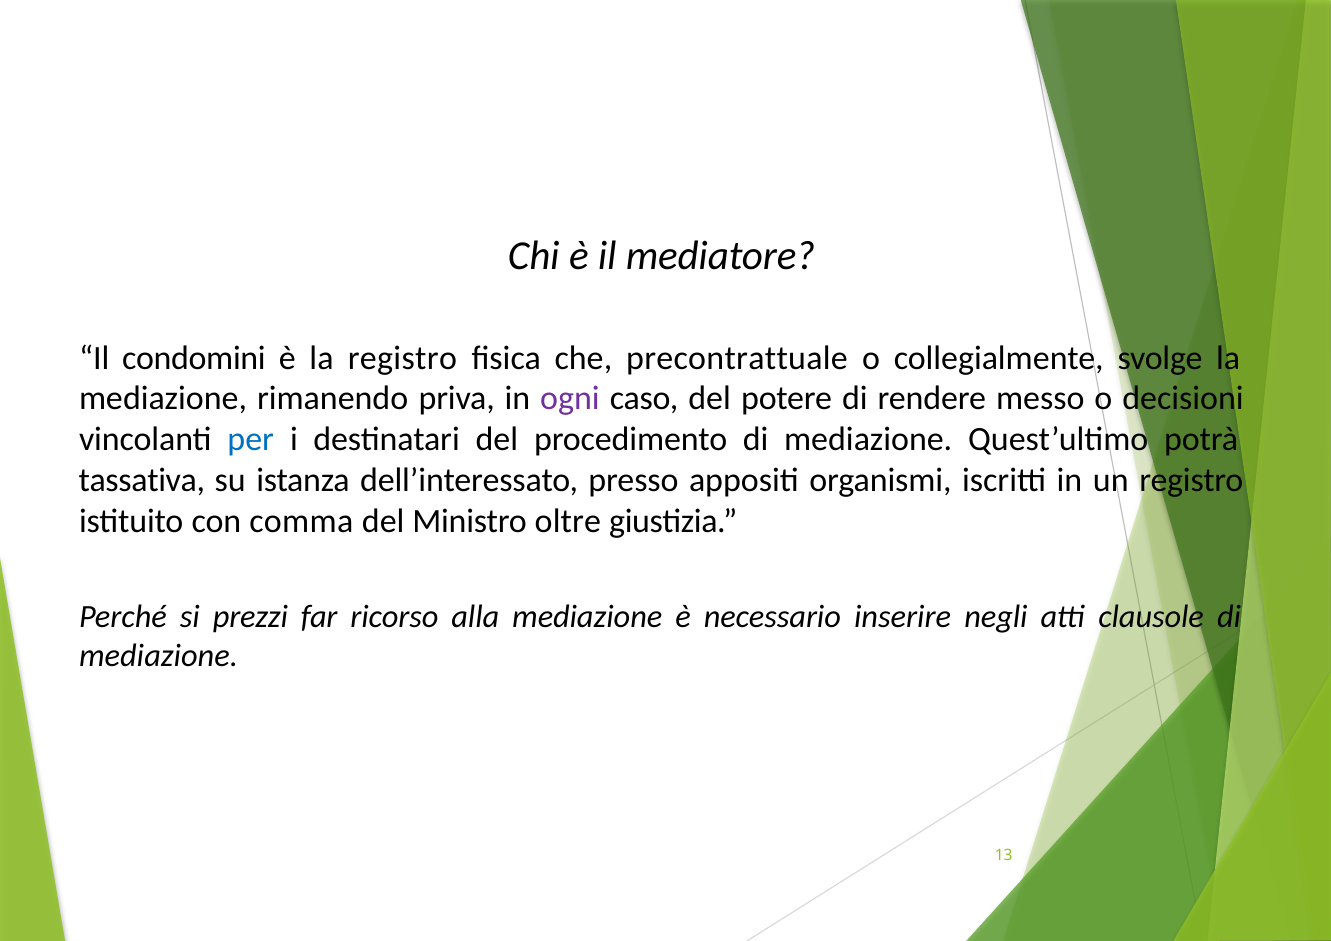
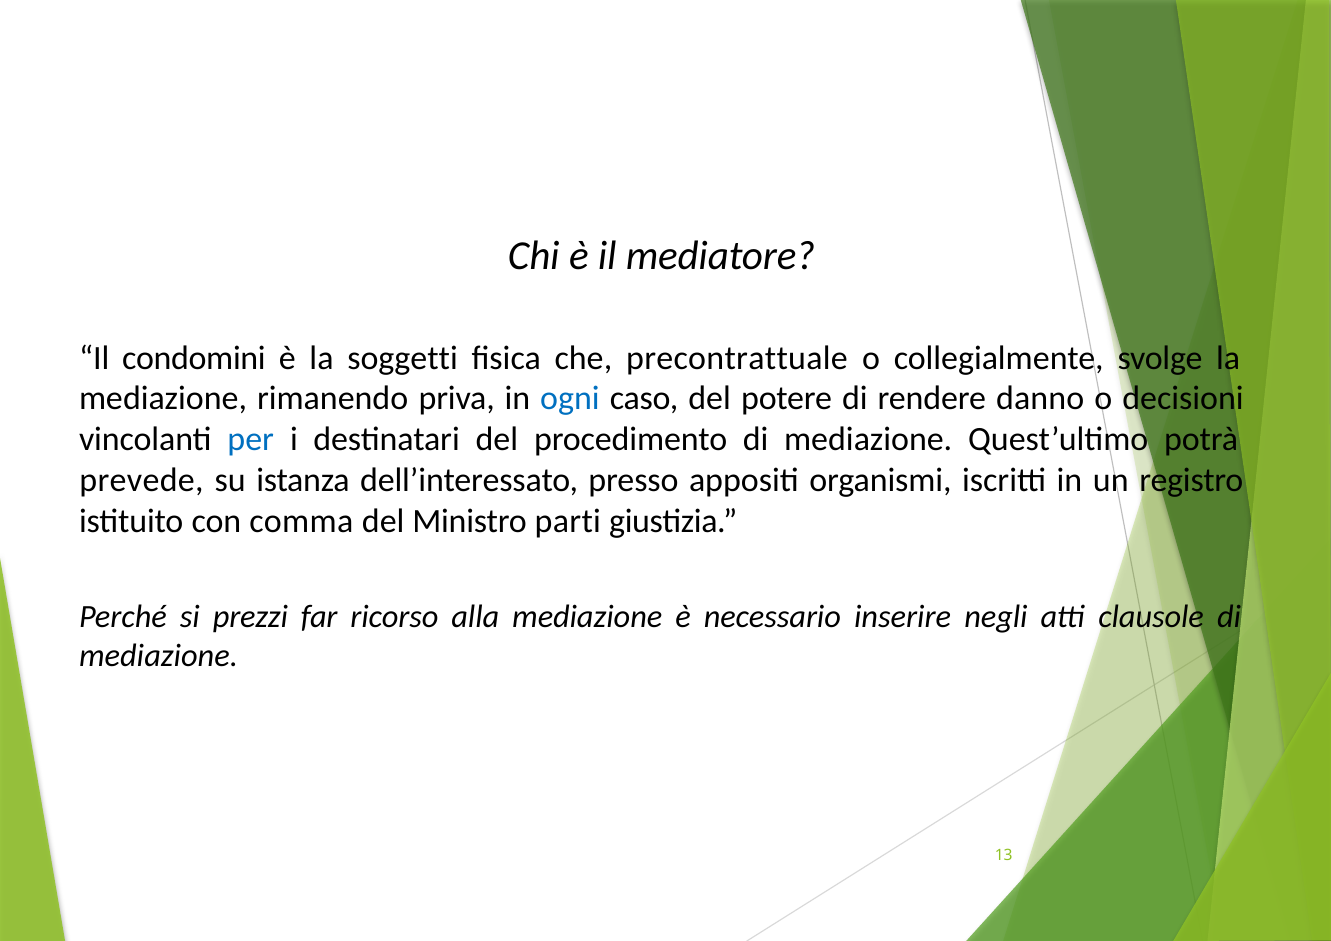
la registro: registro -> soggetti
ogni colour: purple -> blue
messo: messo -> danno
tassativa: tassativa -> prevede
oltre: oltre -> parti
